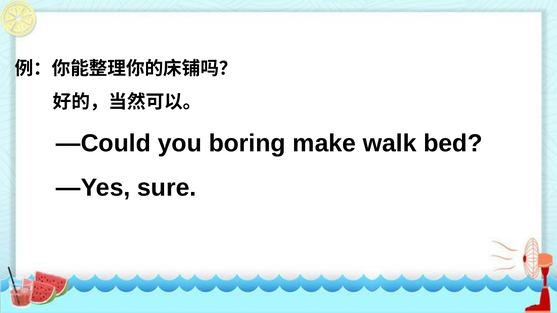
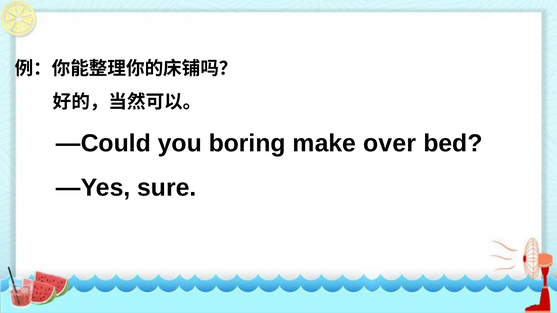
walk: walk -> over
